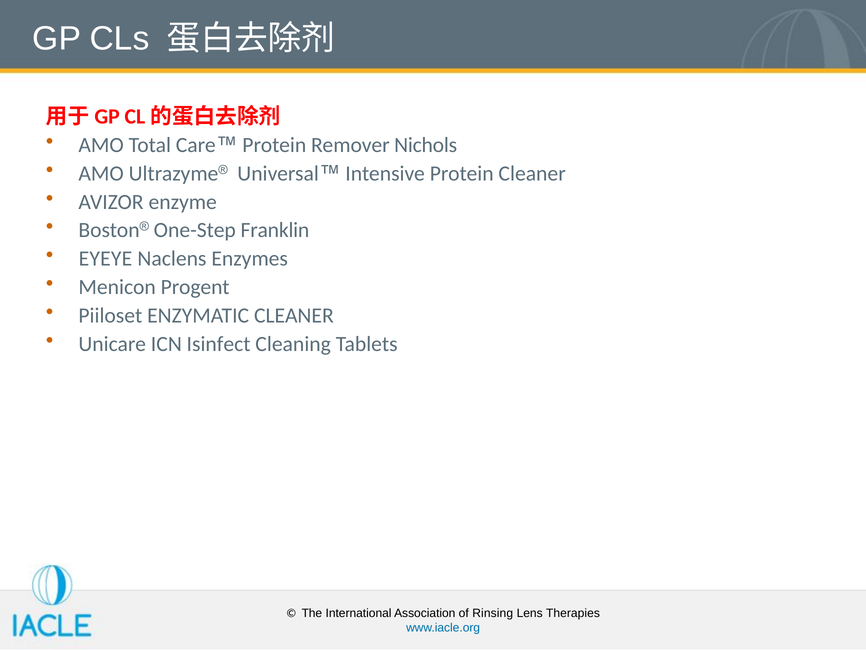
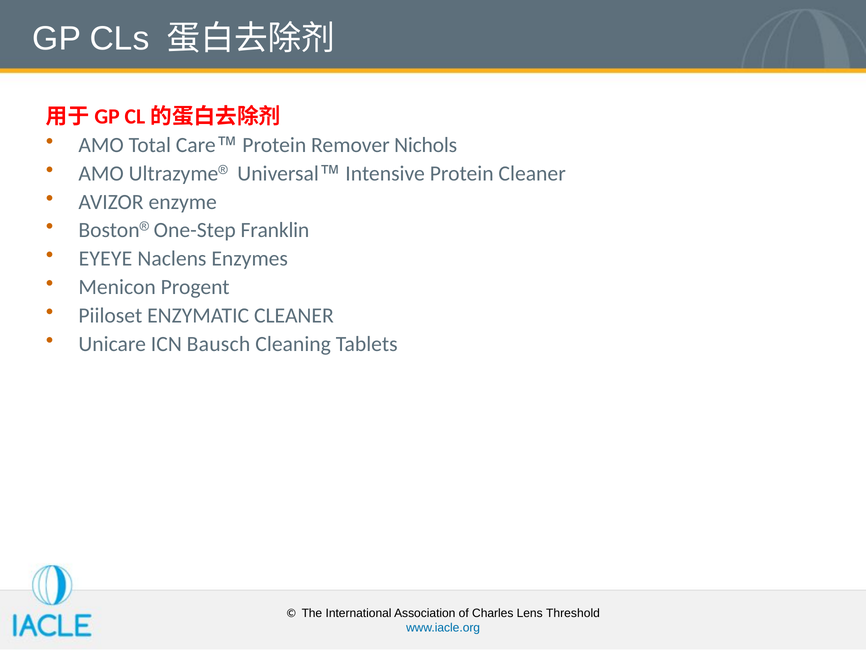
Isinfect: Isinfect -> Bausch
Rinsing: Rinsing -> Charles
Therapies: Therapies -> Threshold
